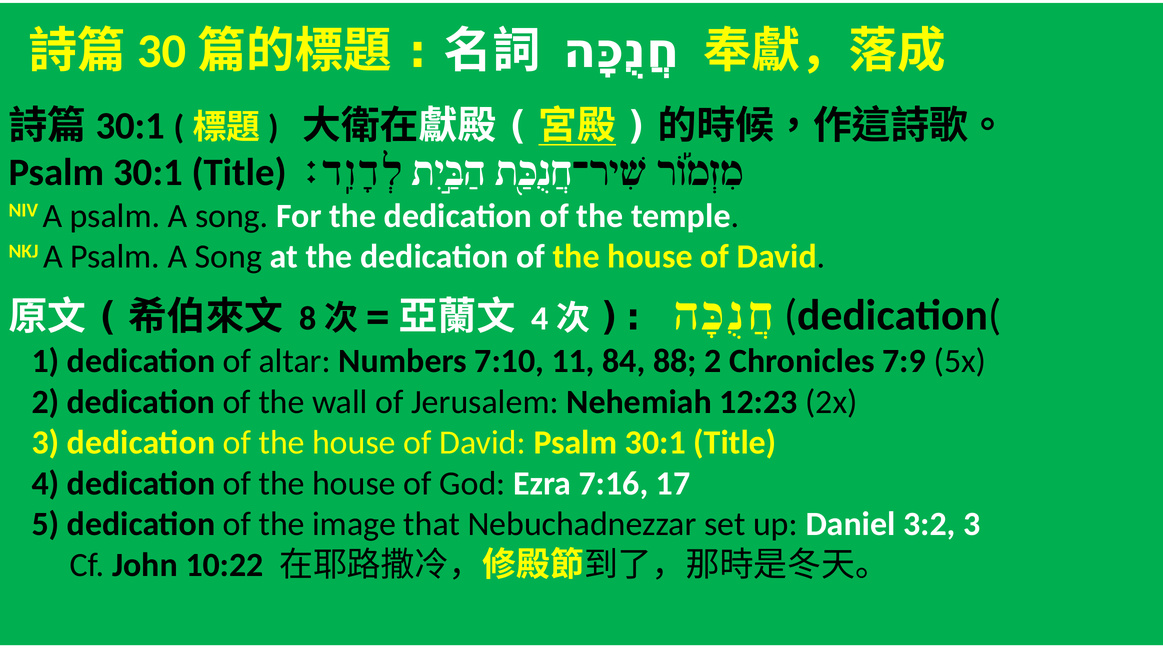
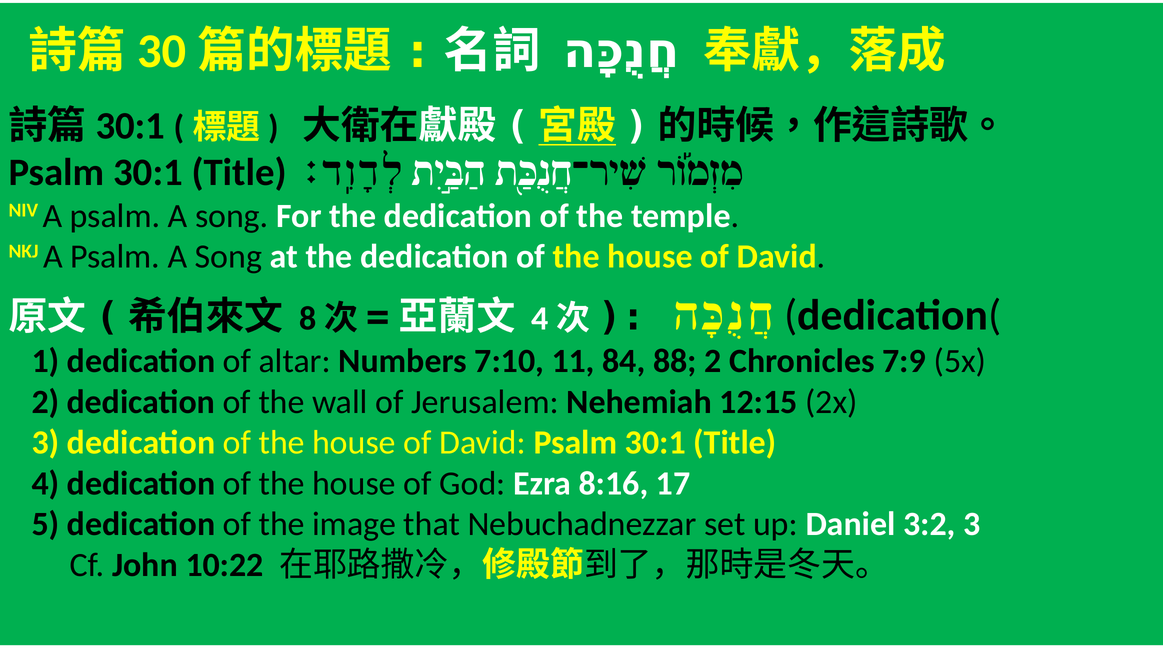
12:23: 12:23 -> 12:15
7:16: 7:16 -> 8:16
